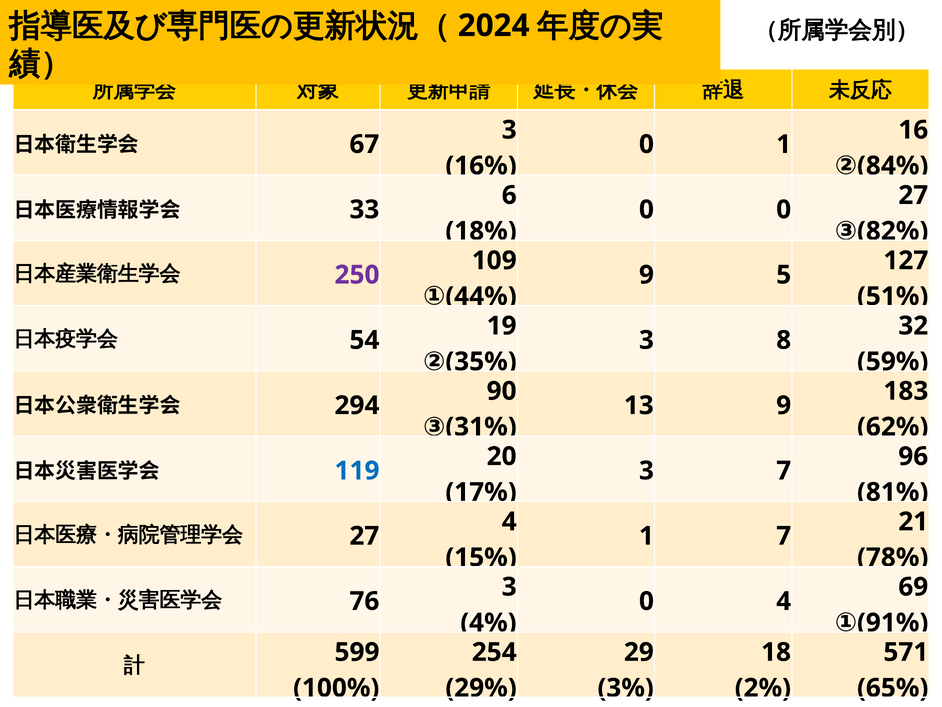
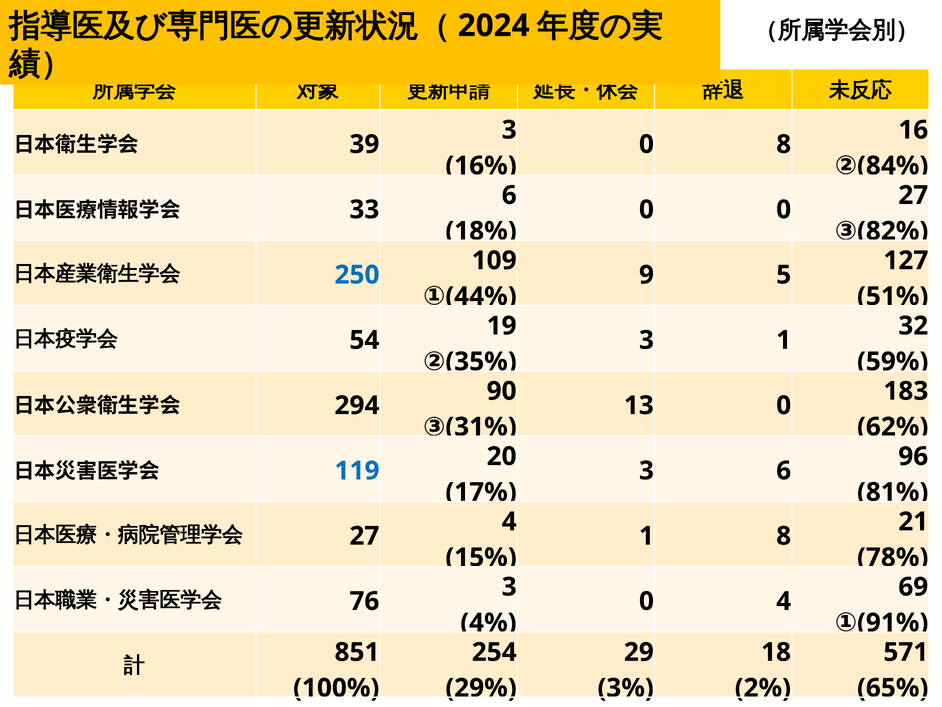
67: 67 -> 39
0 1: 1 -> 8
250 colour: purple -> blue
3 8: 8 -> 1
13 9: 9 -> 0
3 7: 7 -> 6
1 7: 7 -> 8
599: 599 -> 851
